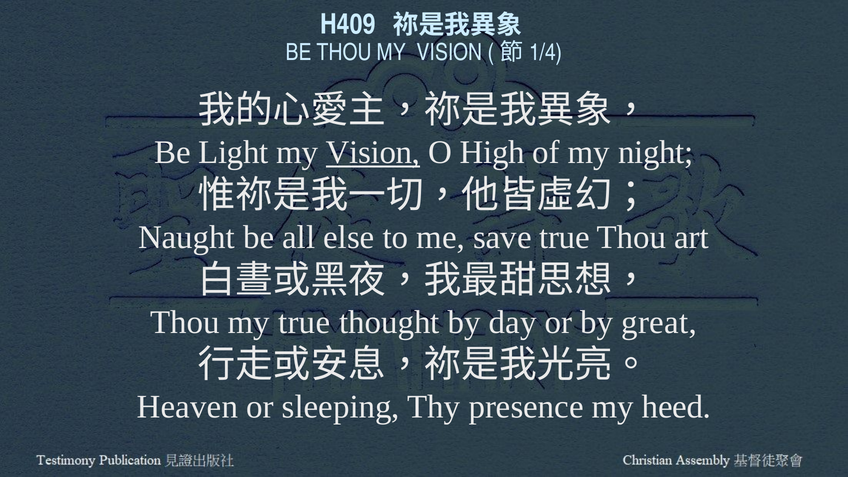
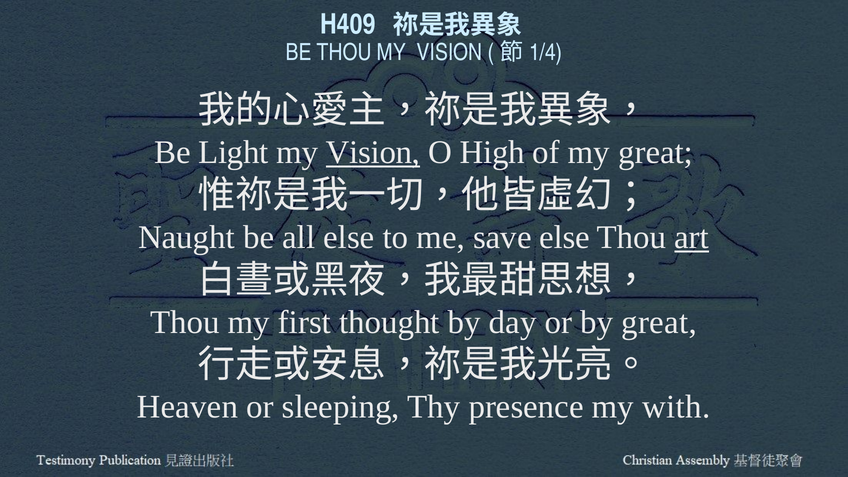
my night: night -> great
save true: true -> else
art underline: none -> present
my true: true -> first
heed: heed -> with
